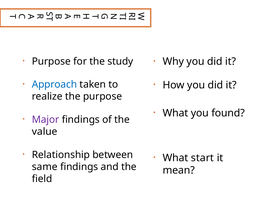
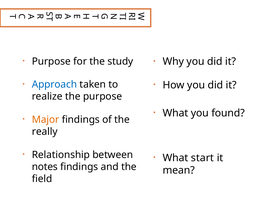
Major colour: purple -> orange
value: value -> really
same: same -> notes
